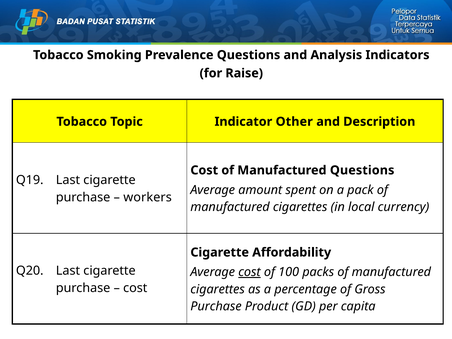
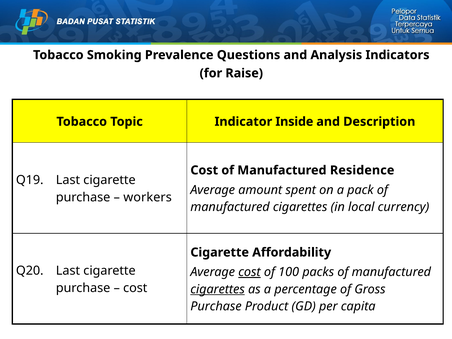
Other: Other -> Inside
Manufactured Questions: Questions -> Residence
cigarettes at (218, 289) underline: none -> present
